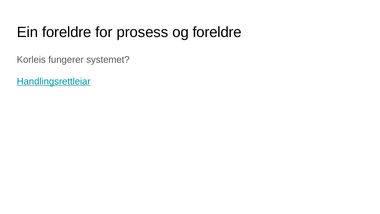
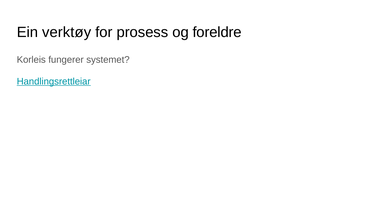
Ein foreldre: foreldre -> verktøy
